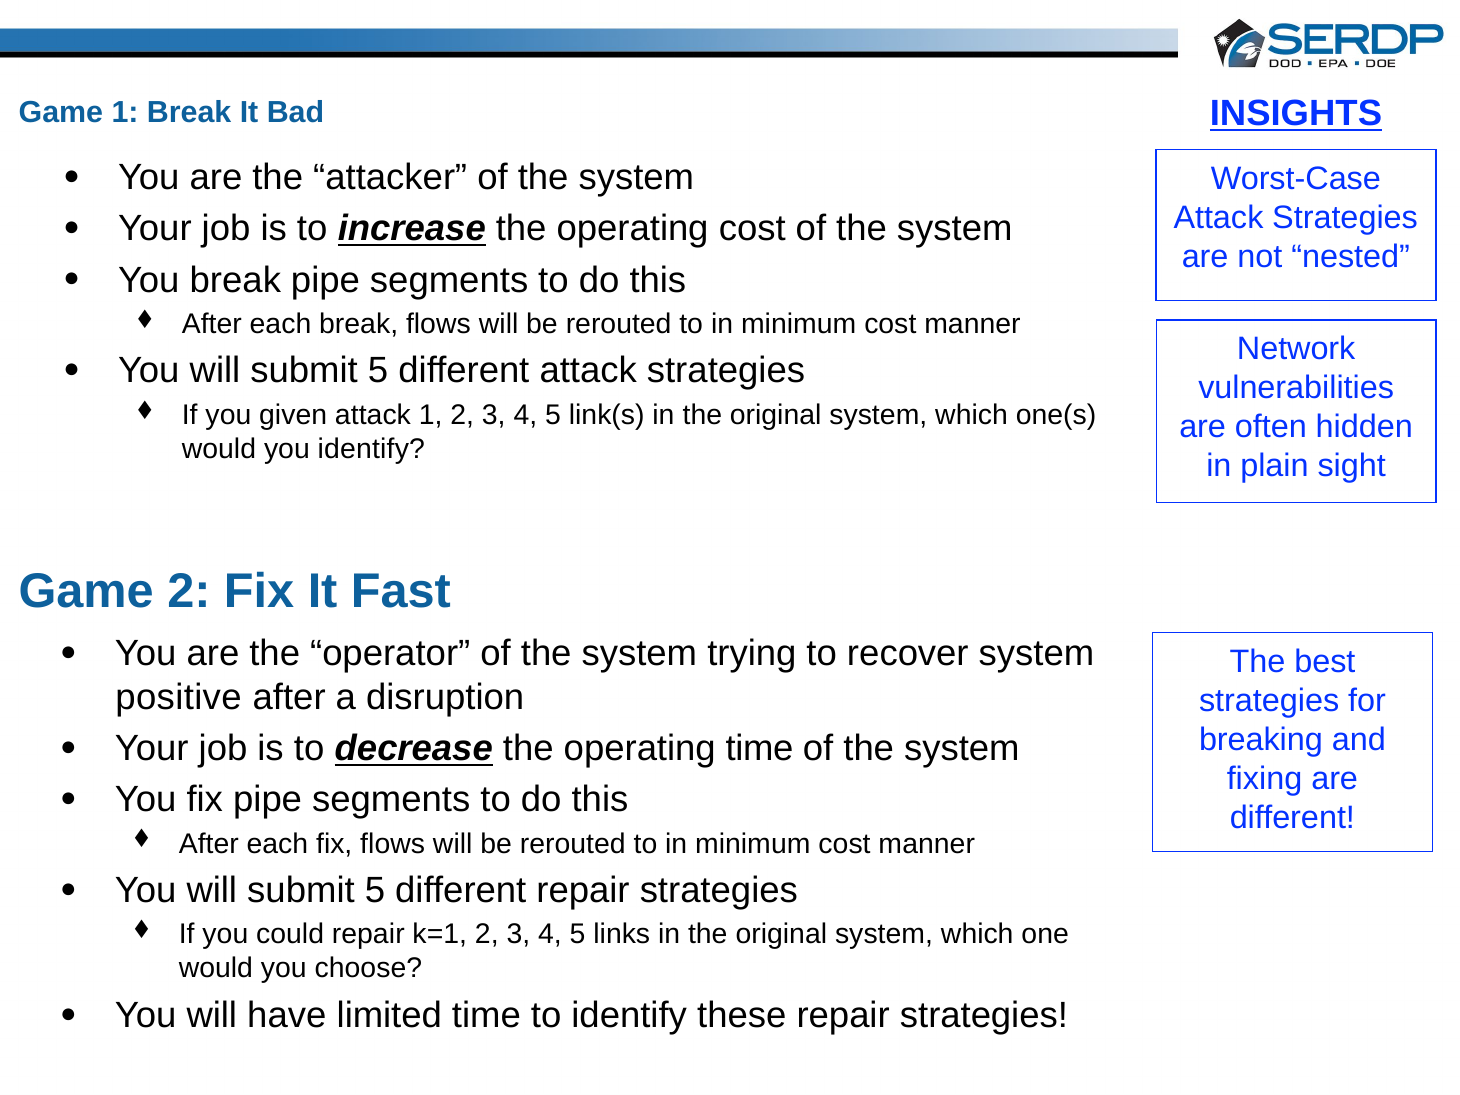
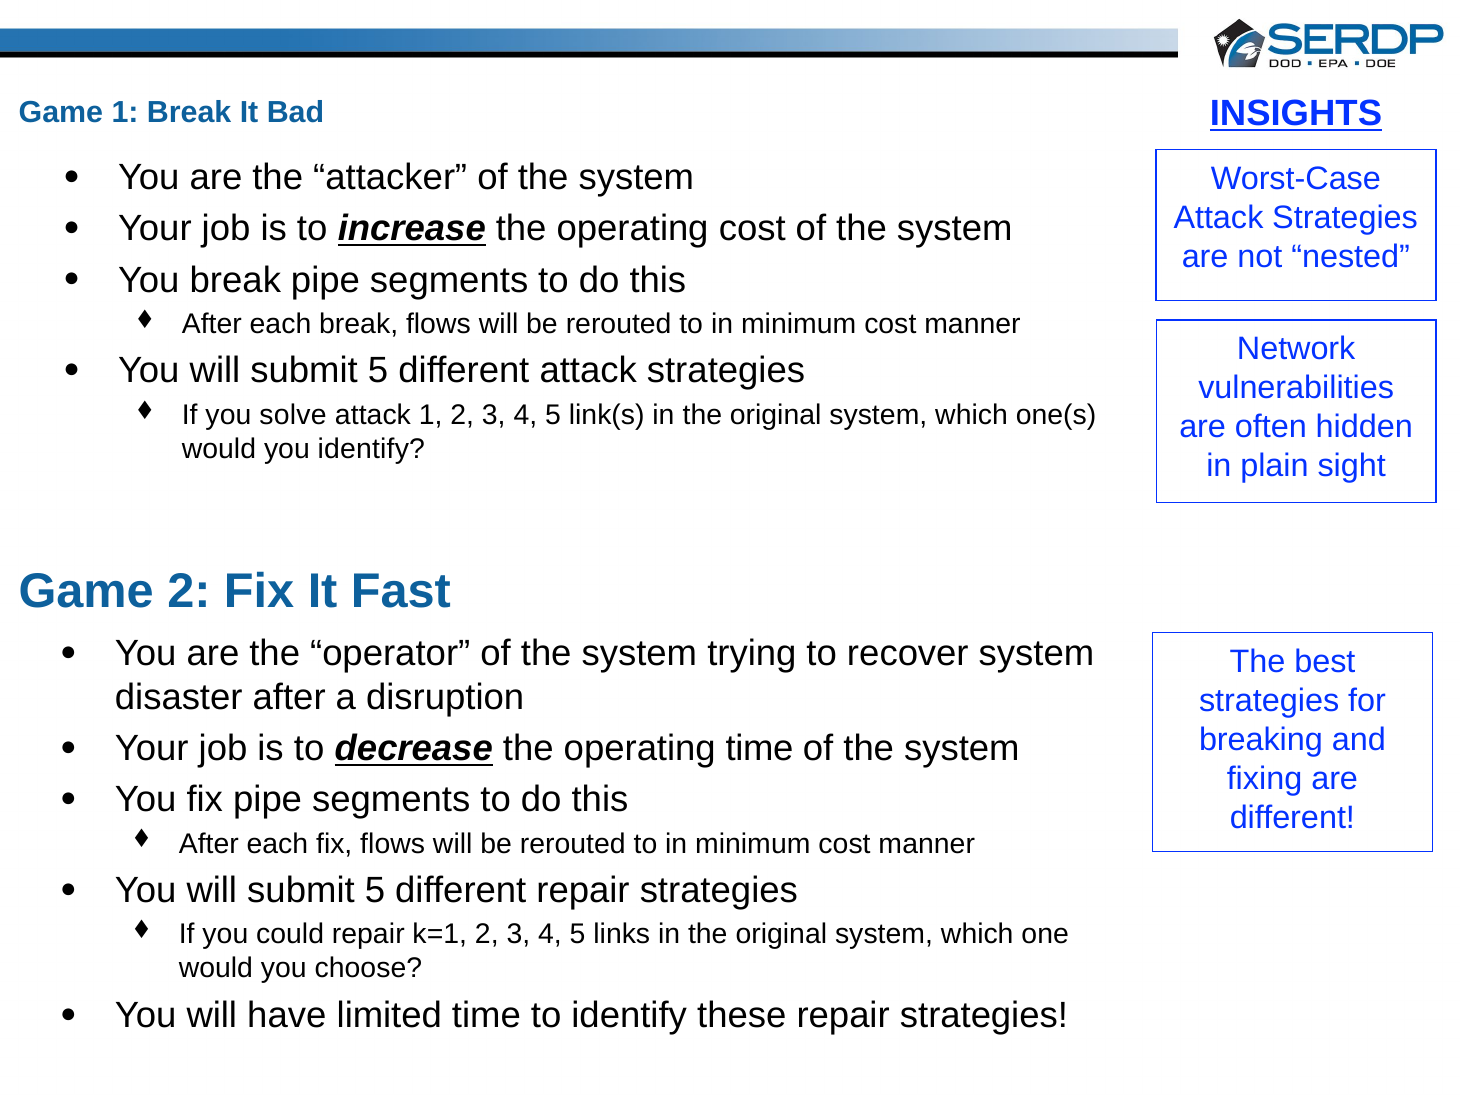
given: given -> solve
positive: positive -> disaster
